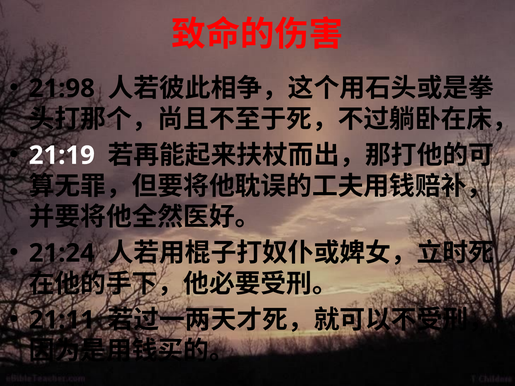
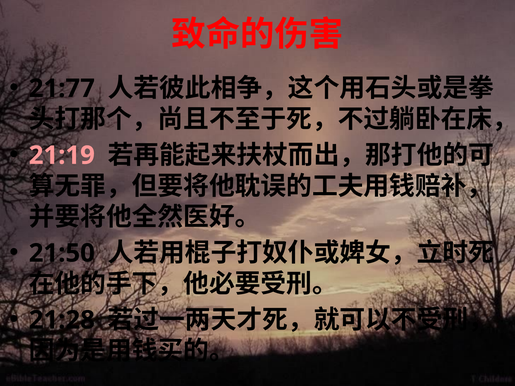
21:98: 21:98 -> 21:77
21:19 colour: white -> pink
21:24: 21:24 -> 21:50
21:11: 21:11 -> 21:28
